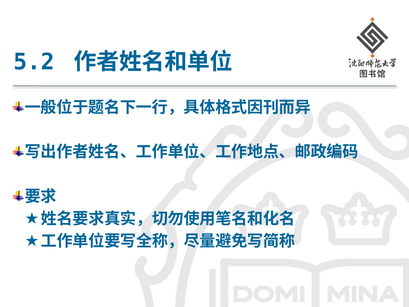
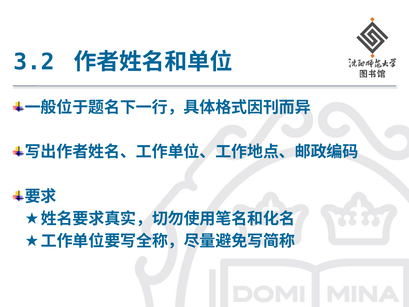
5.2: 5.2 -> 3.2
